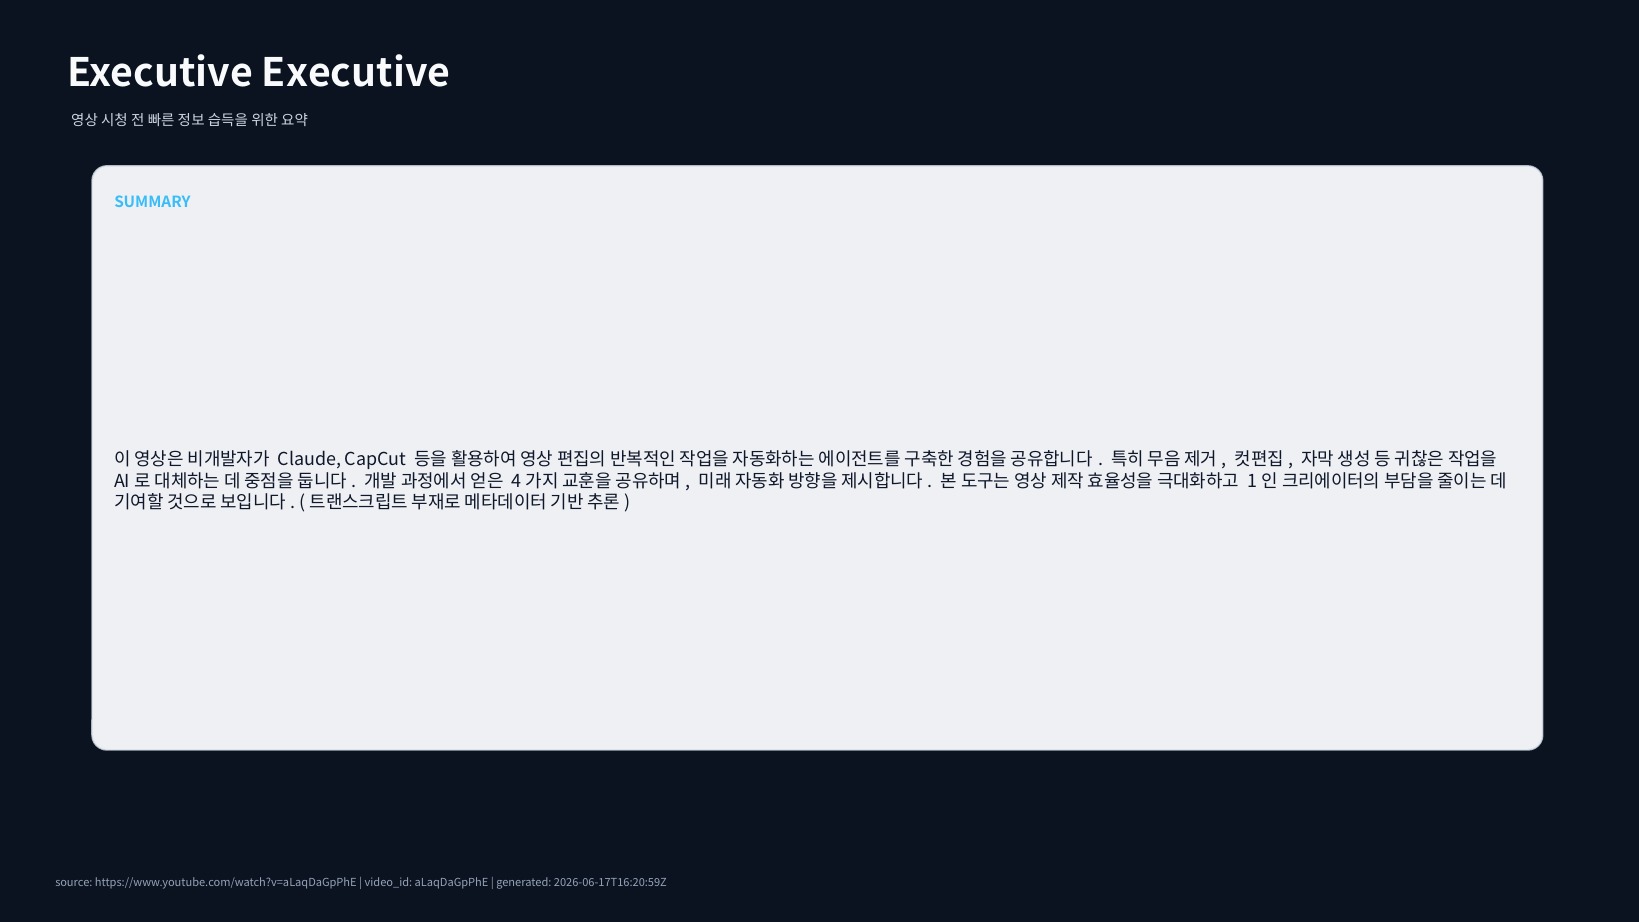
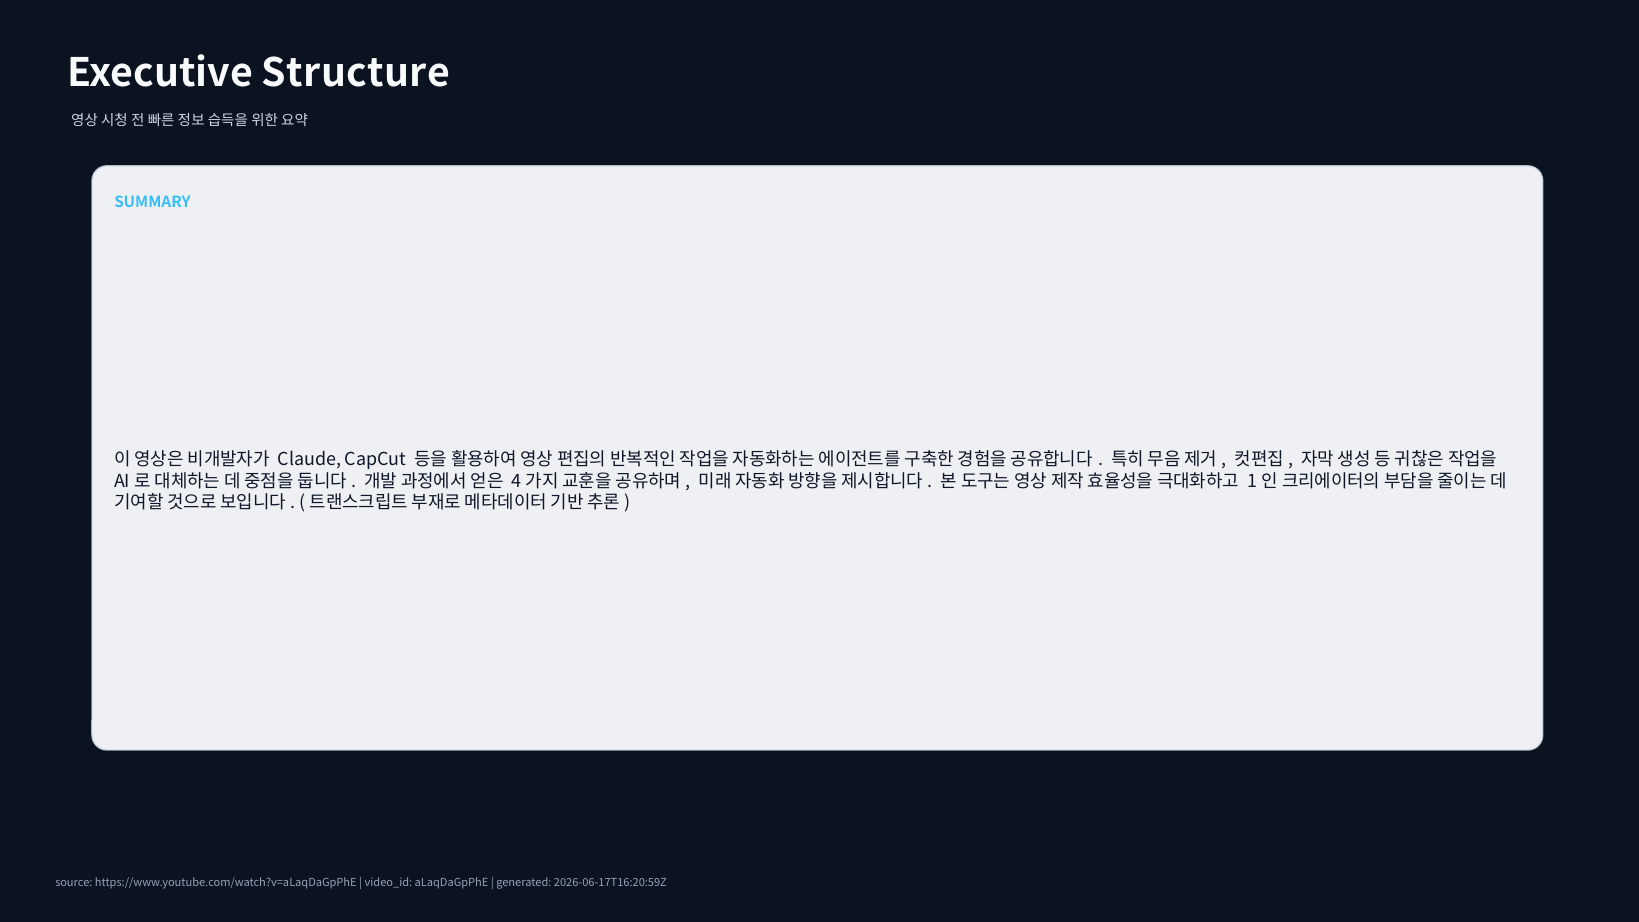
Executive Executive: Executive -> Structure
